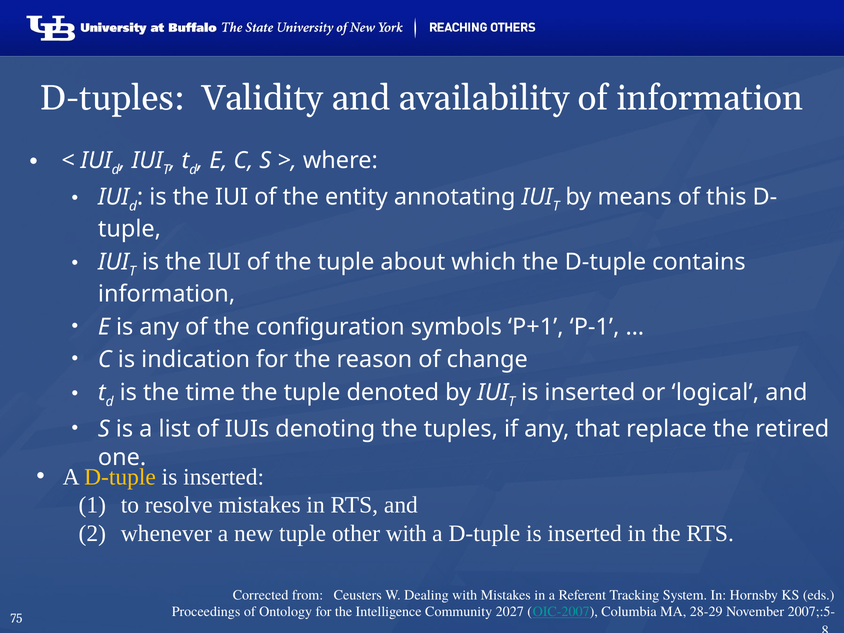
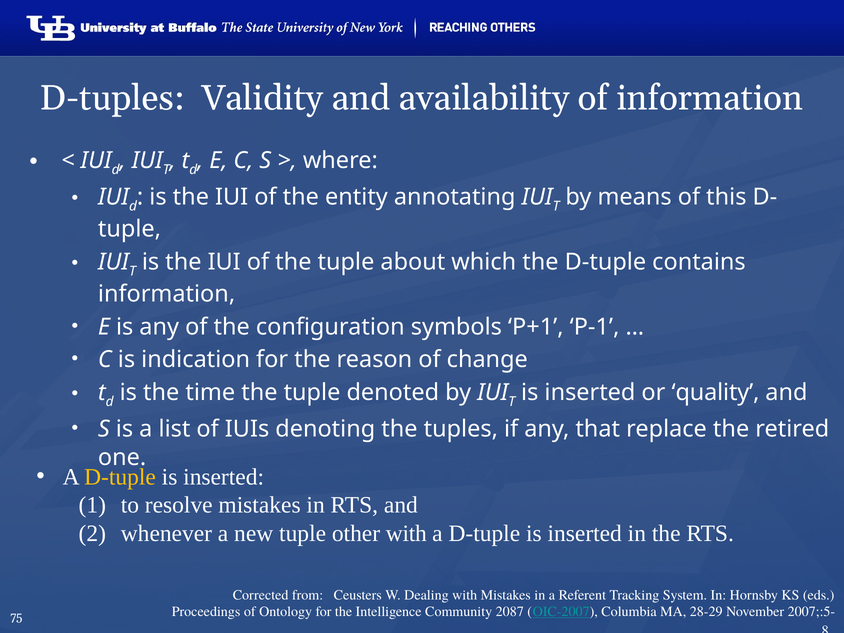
logical: logical -> quality
2027: 2027 -> 2087
